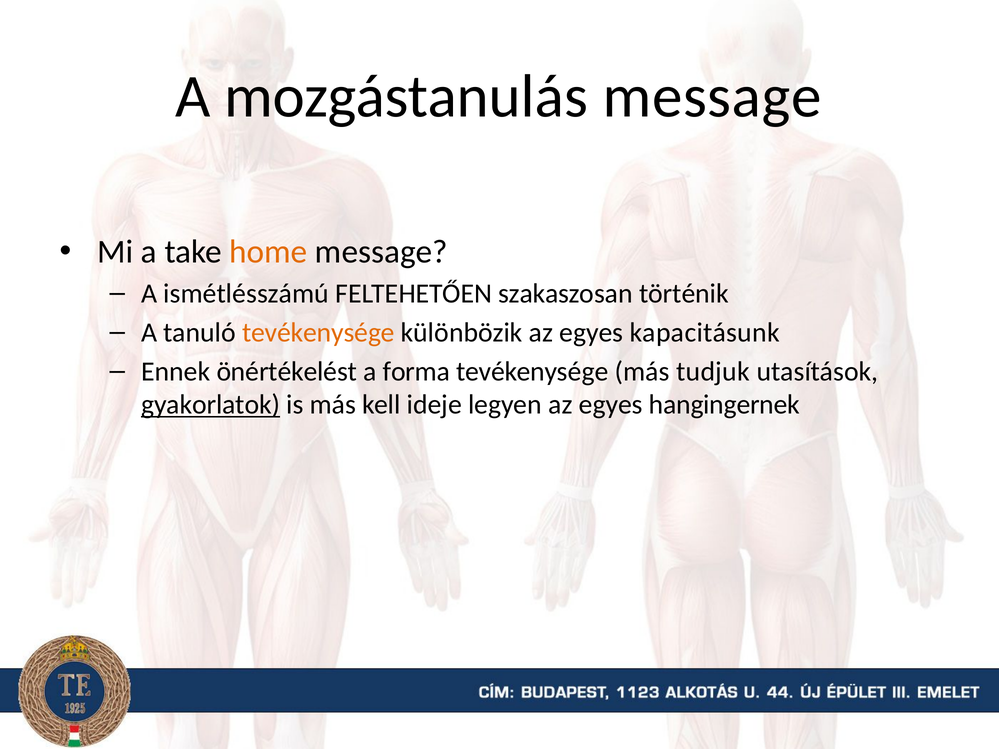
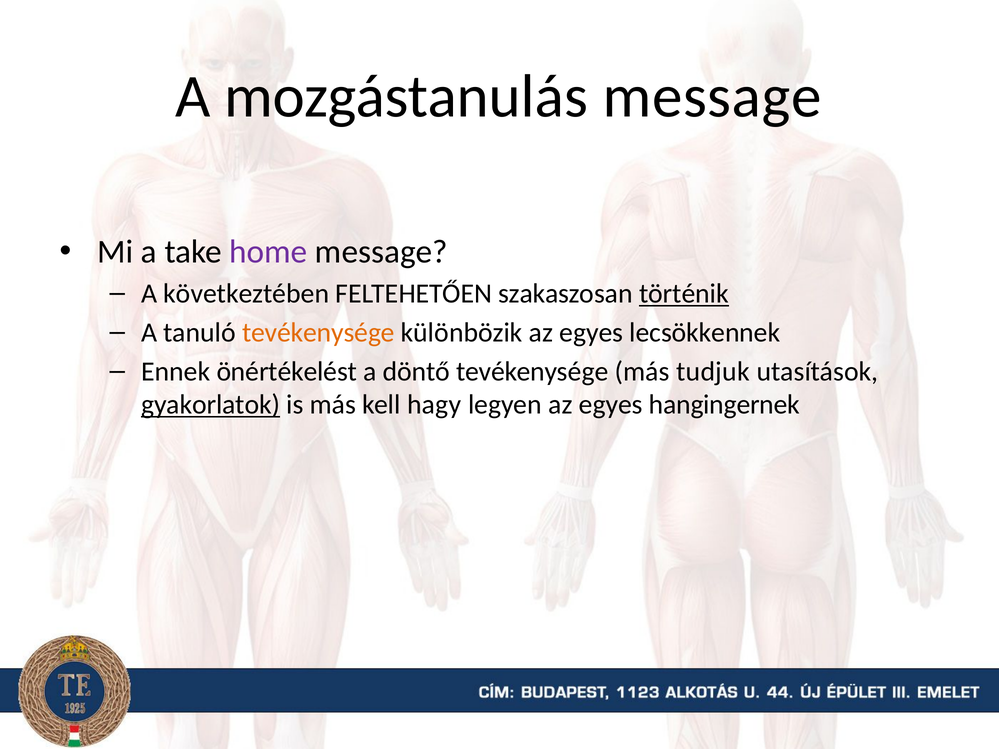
home colour: orange -> purple
ismétlésszámú: ismétlésszámú -> következtében
történik underline: none -> present
kapacitásunk: kapacitásunk -> lecsökkennek
forma: forma -> döntő
ideje: ideje -> hagy
